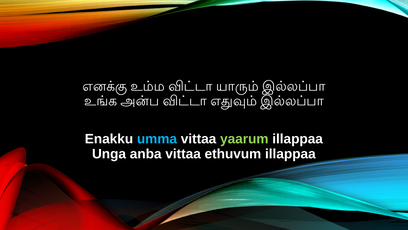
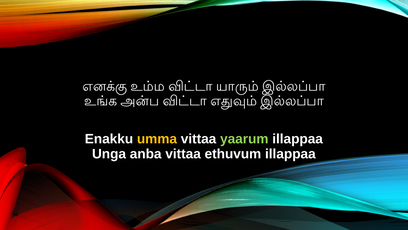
umma colour: light blue -> yellow
